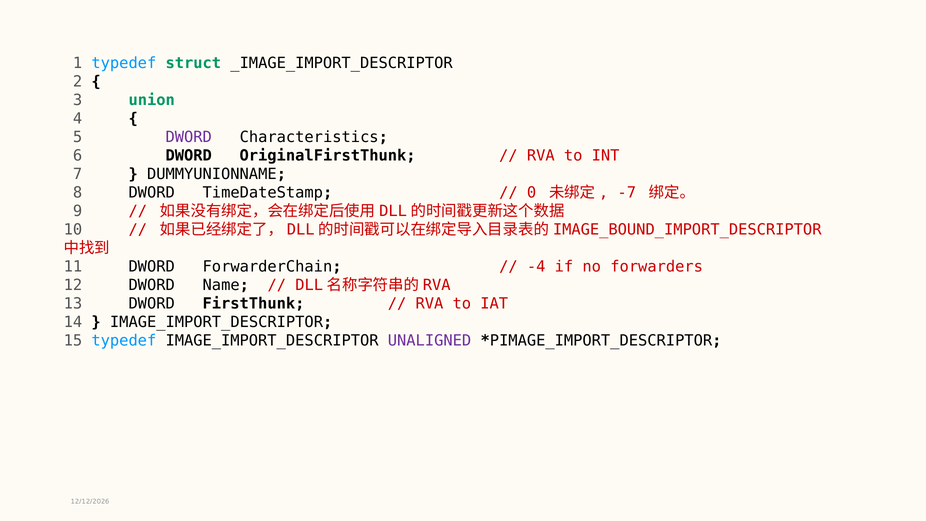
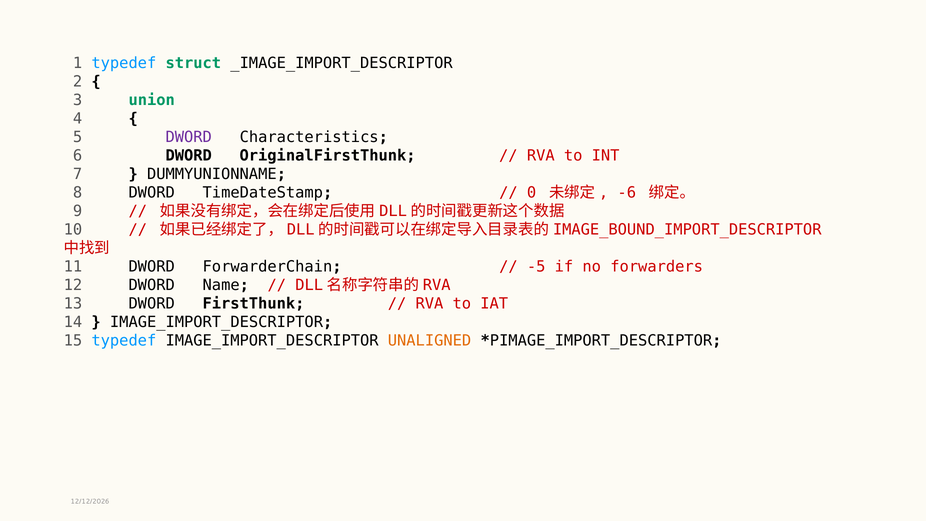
-7: -7 -> -6
-4: -4 -> -5
UNALIGNED colour: purple -> orange
